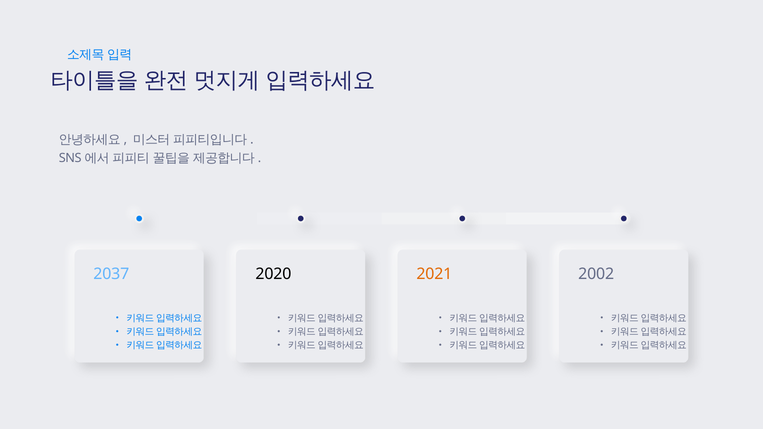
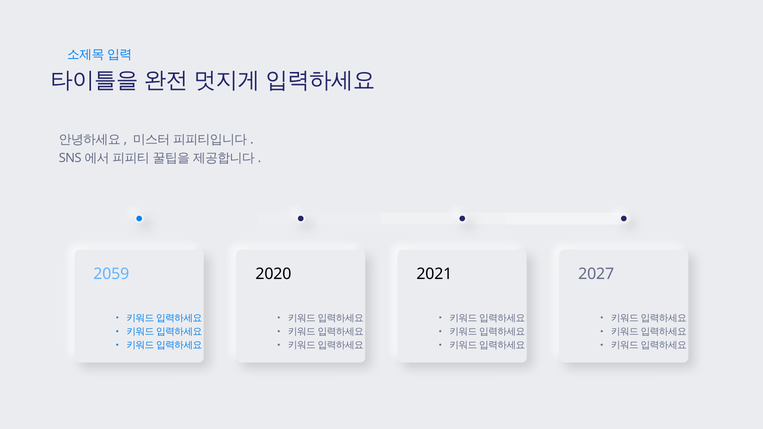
2037: 2037 -> 2059
2021 colour: orange -> black
2002: 2002 -> 2027
